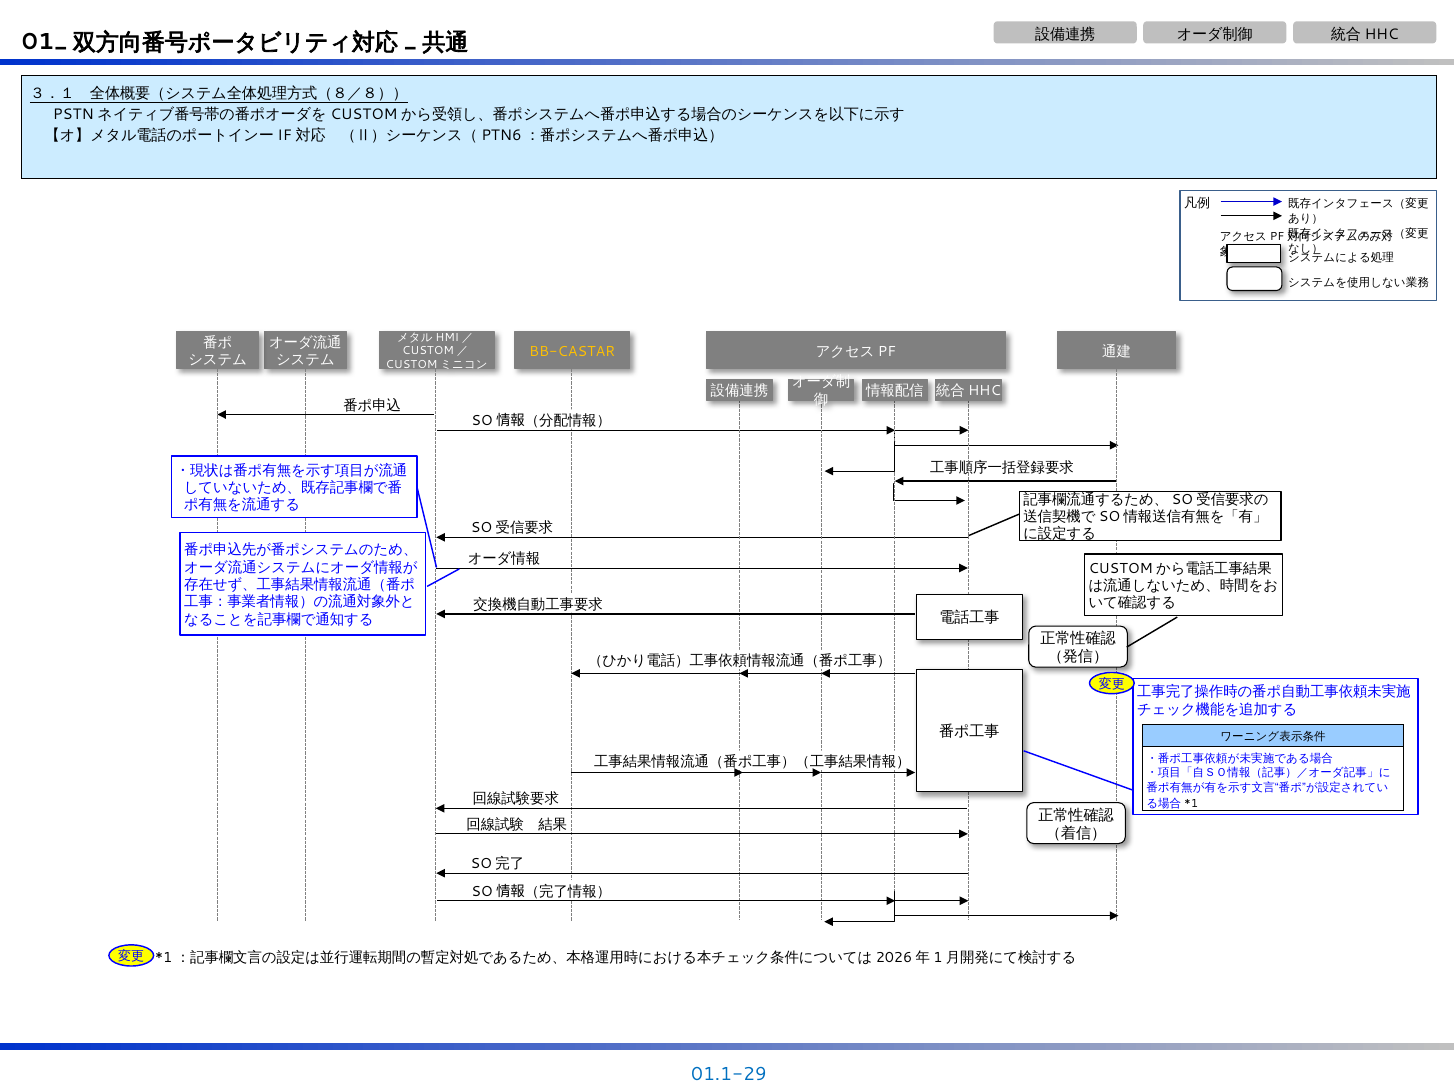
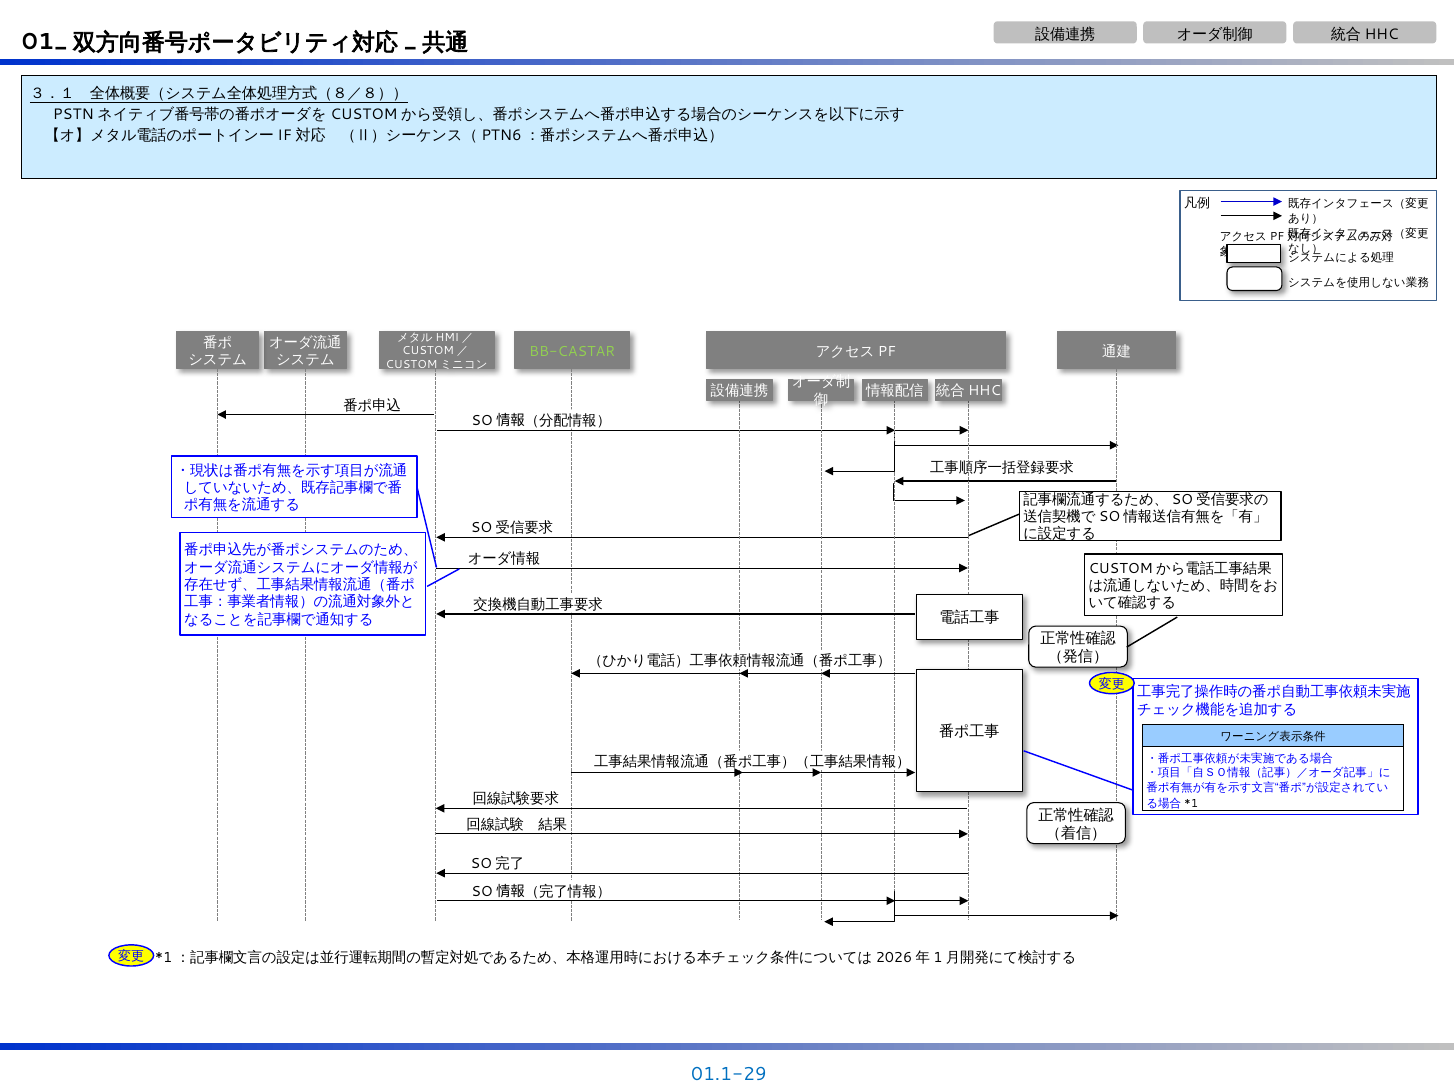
BB-CASTAR colour: yellow -> light green
